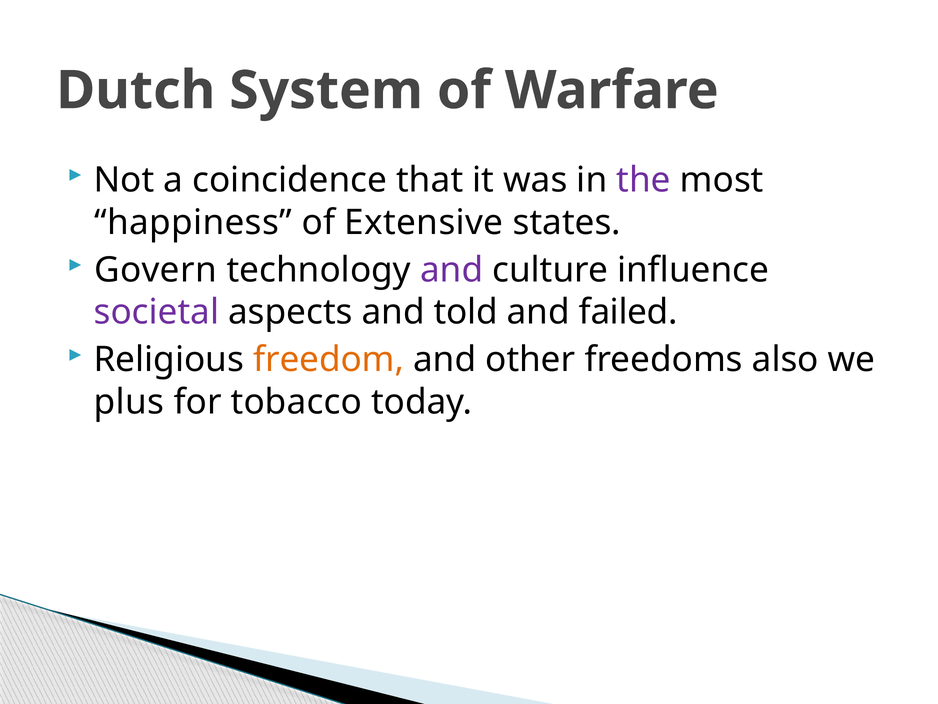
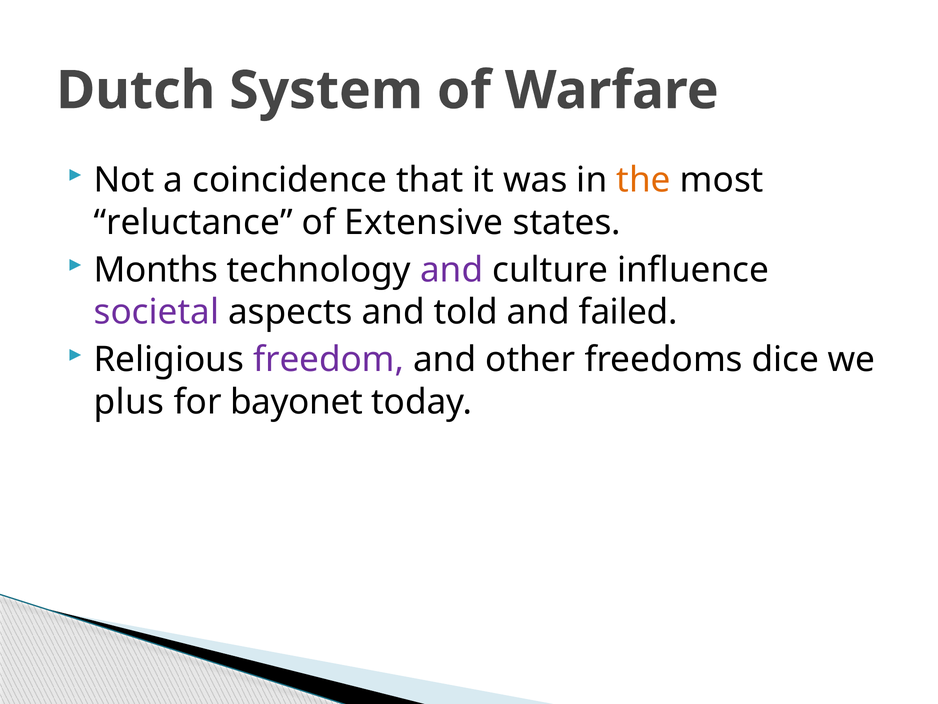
the colour: purple -> orange
happiness: happiness -> reluctance
Govern: Govern -> Months
freedom colour: orange -> purple
also: also -> dice
tobacco: tobacco -> bayonet
